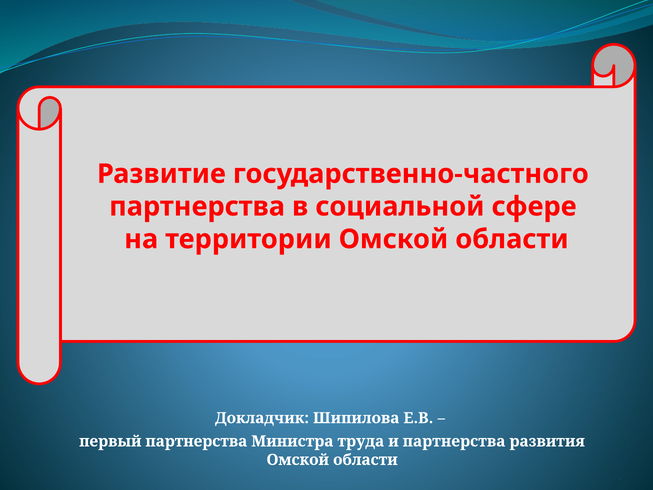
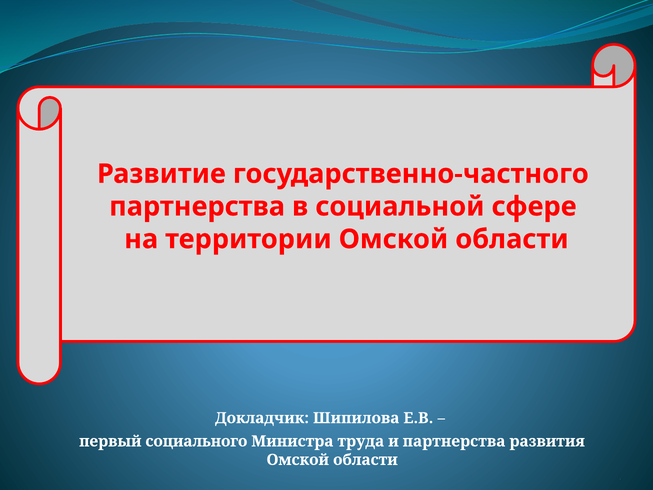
первый партнерства: партнерства -> социального
